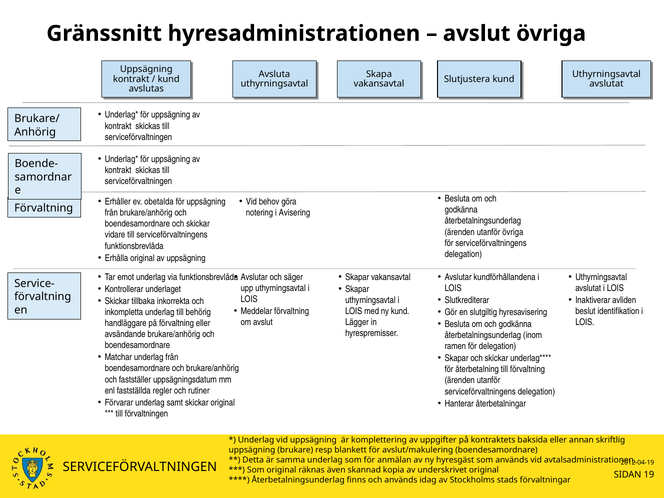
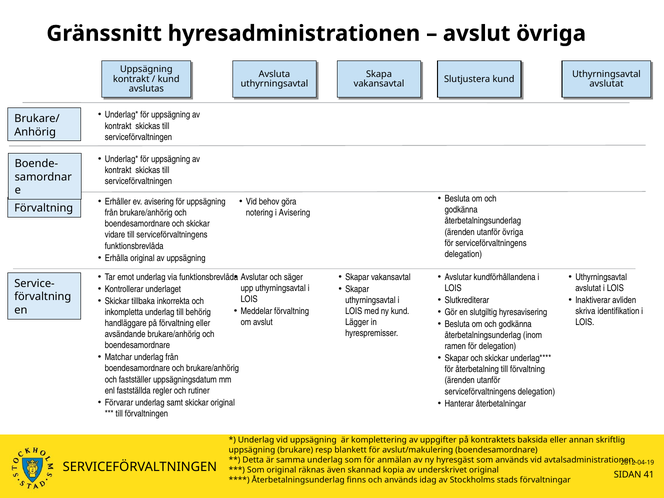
ev obetalda: obetalda -> avisering
beslut: beslut -> skriva
19: 19 -> 41
